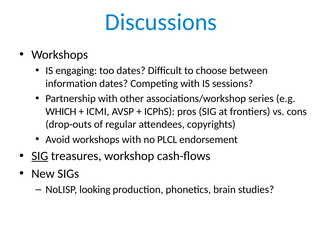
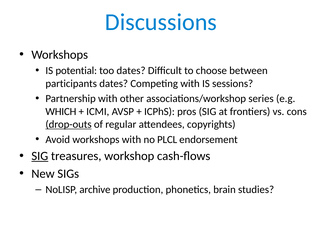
engaging: engaging -> potential
information: information -> participants
drop-outs underline: none -> present
looking: looking -> archive
